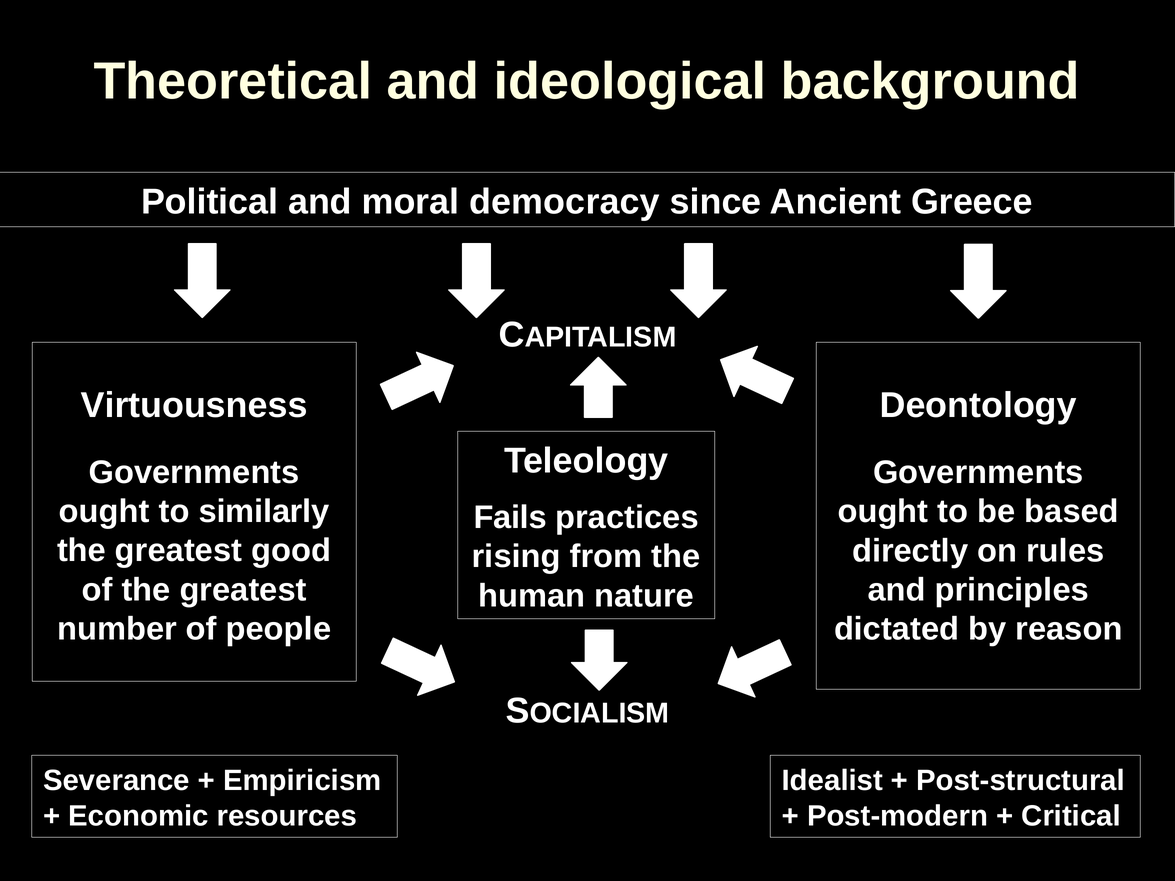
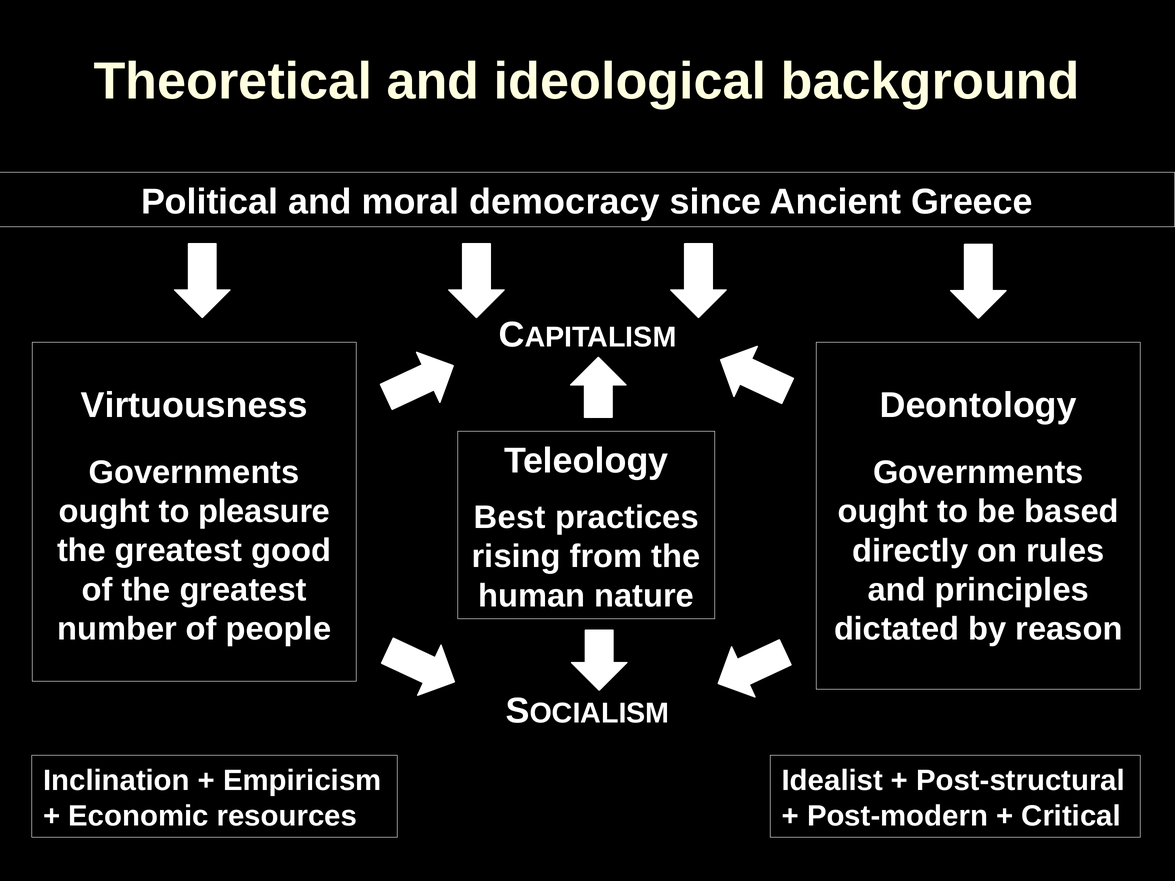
similarly: similarly -> pleasure
Fails: Fails -> Best
Severance: Severance -> Inclination
